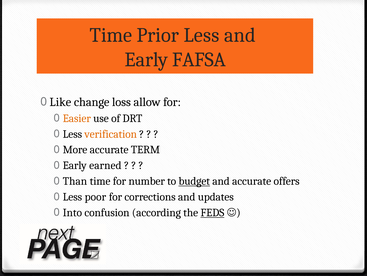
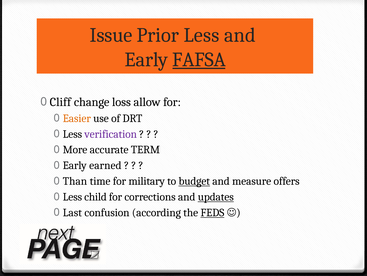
Time at (111, 35): Time -> Issue
FAFSA underline: none -> present
Like: Like -> Cliff
verification colour: orange -> purple
number: number -> military
and accurate: accurate -> measure
poor: poor -> child
updates underline: none -> present
Into: Into -> Last
